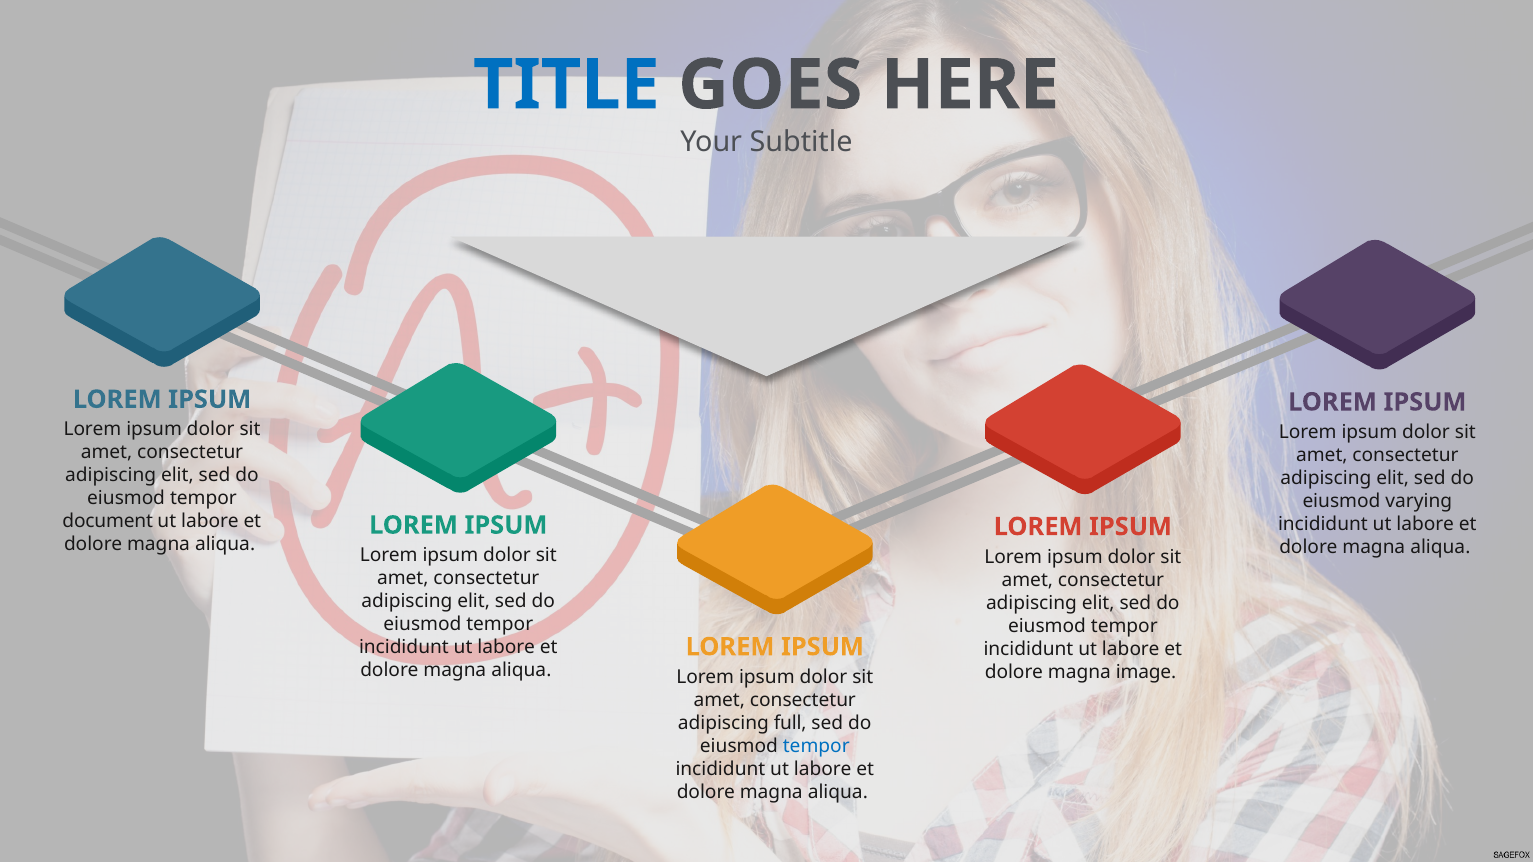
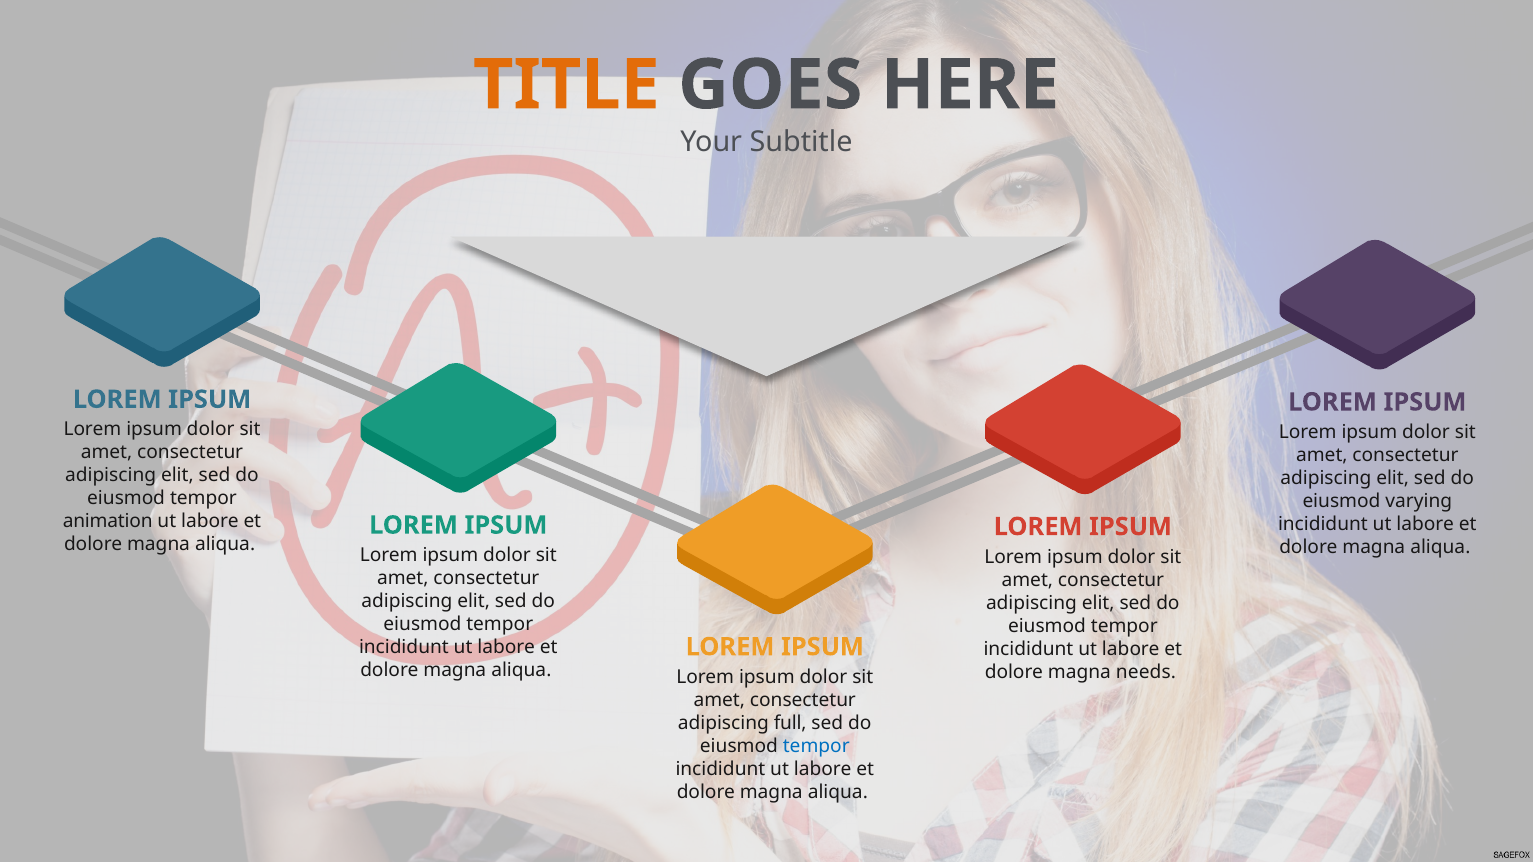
TITLE colour: blue -> orange
document: document -> animation
image: image -> needs
